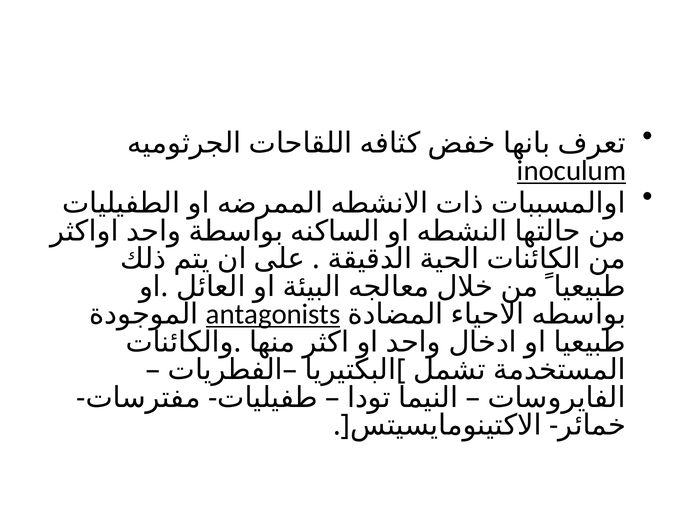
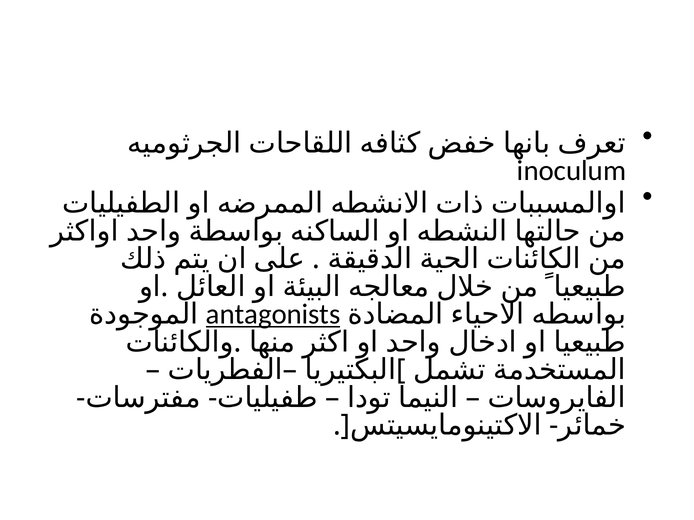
inoculum underline: present -> none
